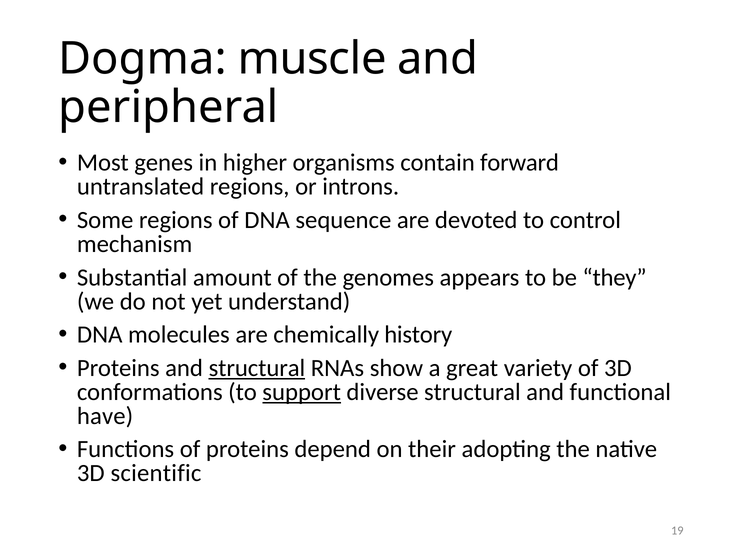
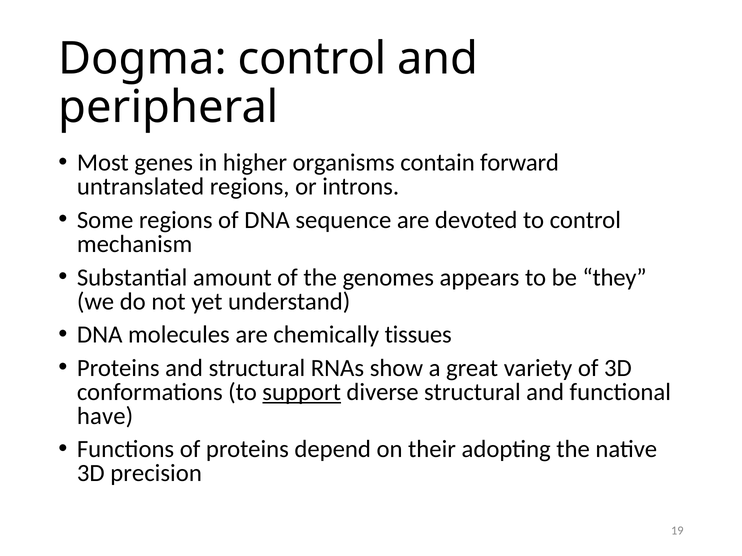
Dogma muscle: muscle -> control
history: history -> tissues
structural at (257, 368) underline: present -> none
scientific: scientific -> precision
